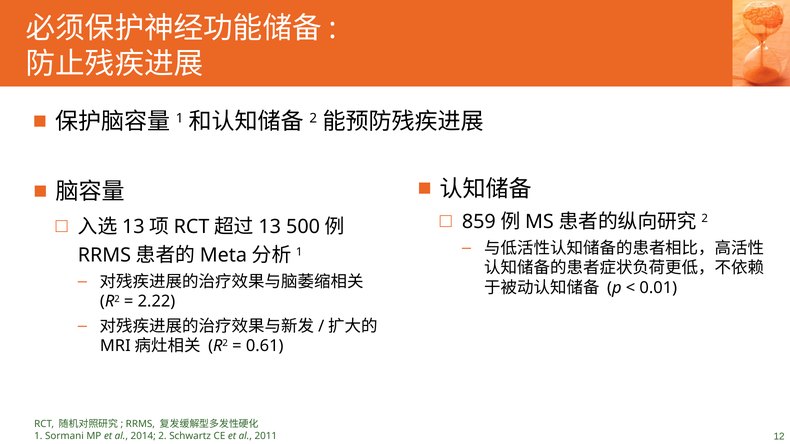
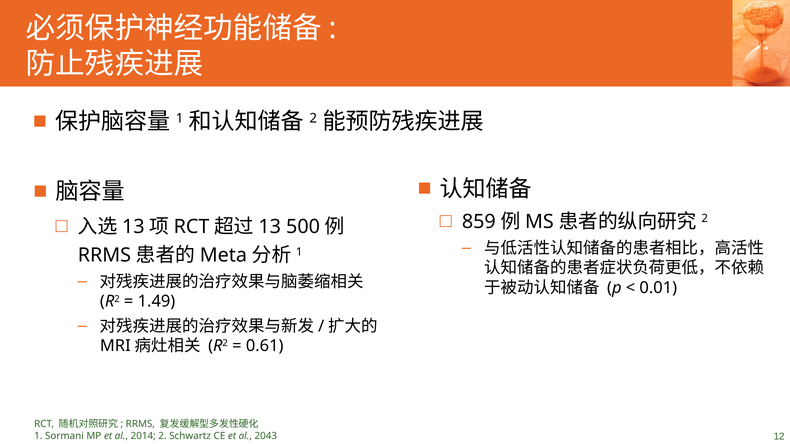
2.22: 2.22 -> 1.49
2011: 2011 -> 2043
